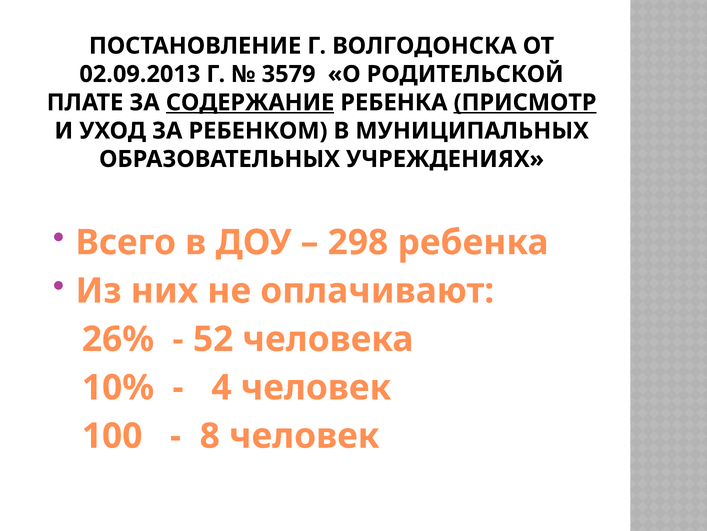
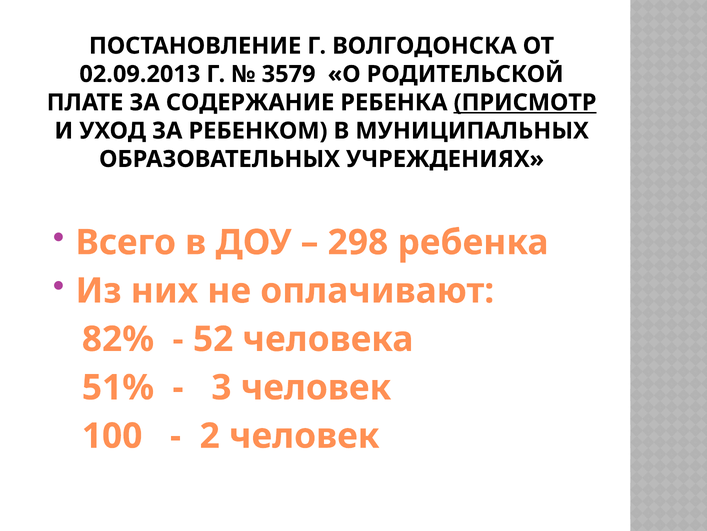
СОДЕРЖАНИЕ underline: present -> none
26%: 26% -> 82%
10%: 10% -> 51%
4: 4 -> 3
8: 8 -> 2
